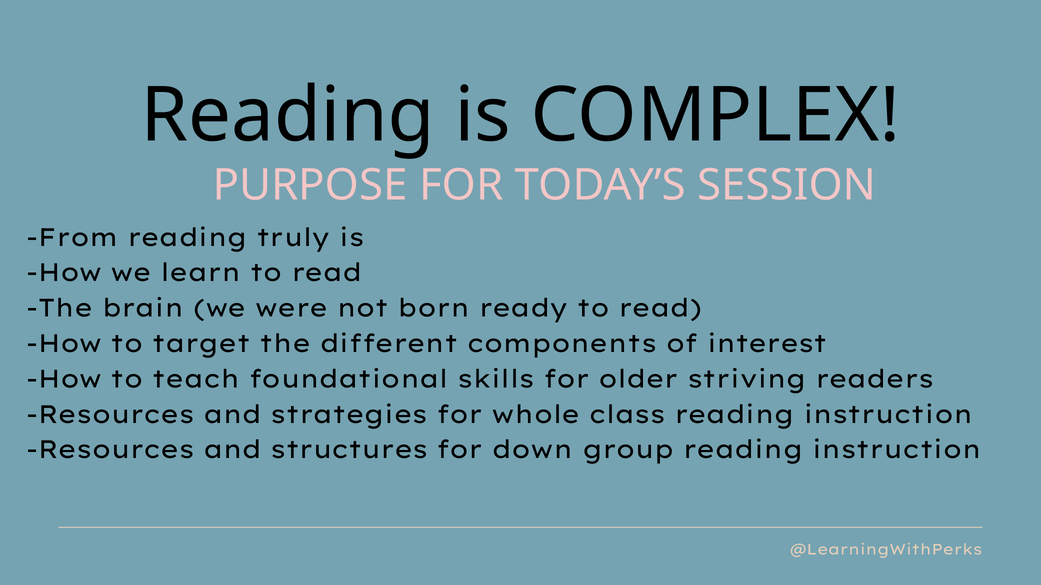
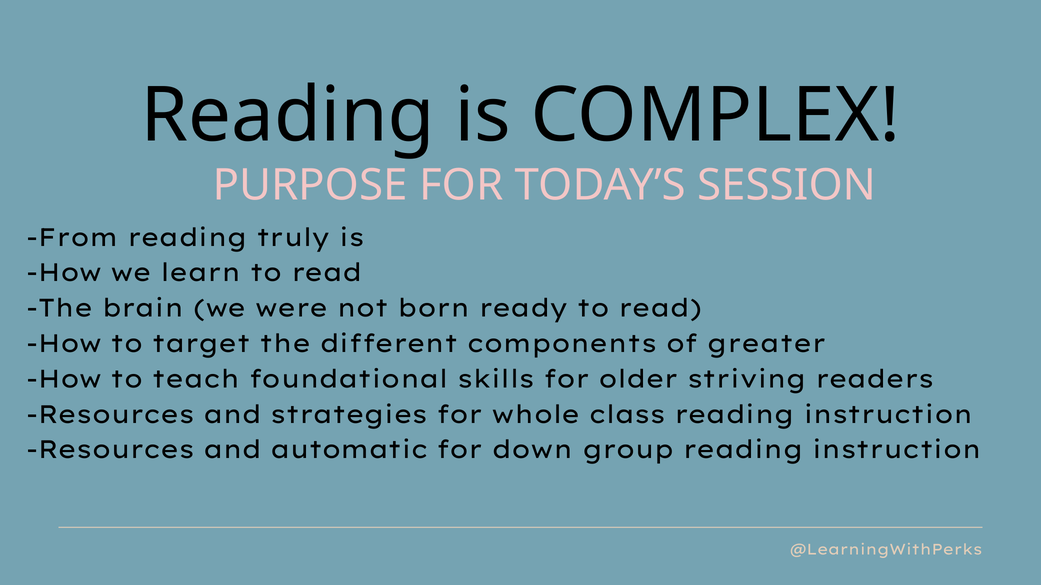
interest: interest -> greater
structures: structures -> automatic
